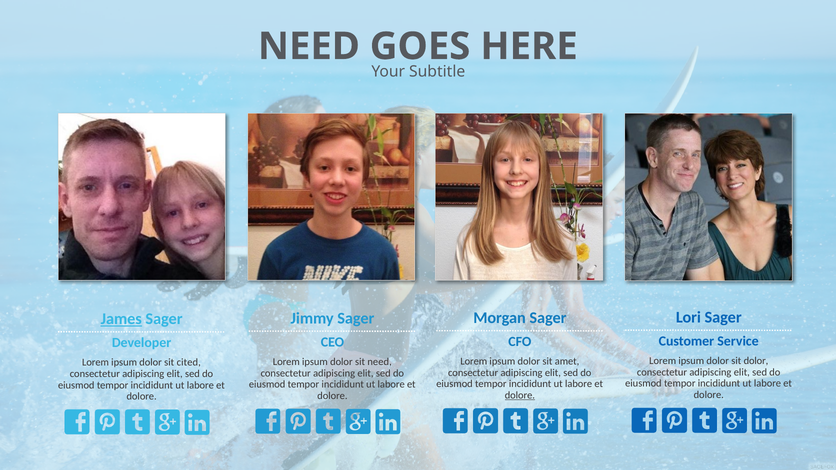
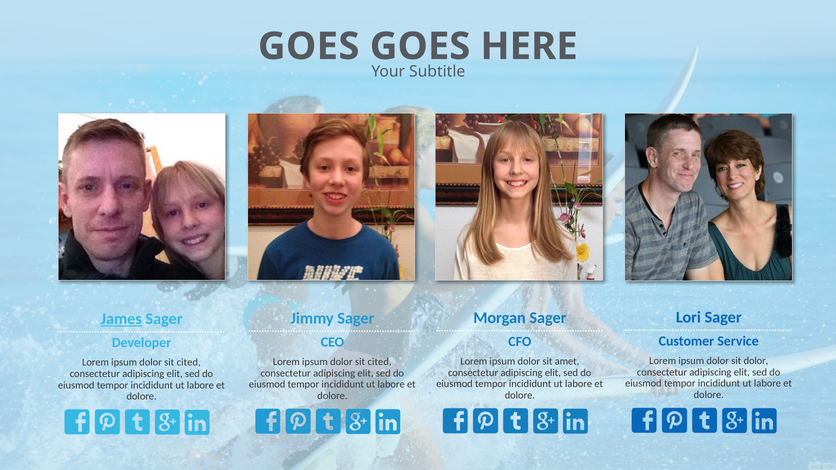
NEED at (309, 46): NEED -> GOES
need at (380, 362): need -> cited
dolore at (520, 395) underline: present -> none
